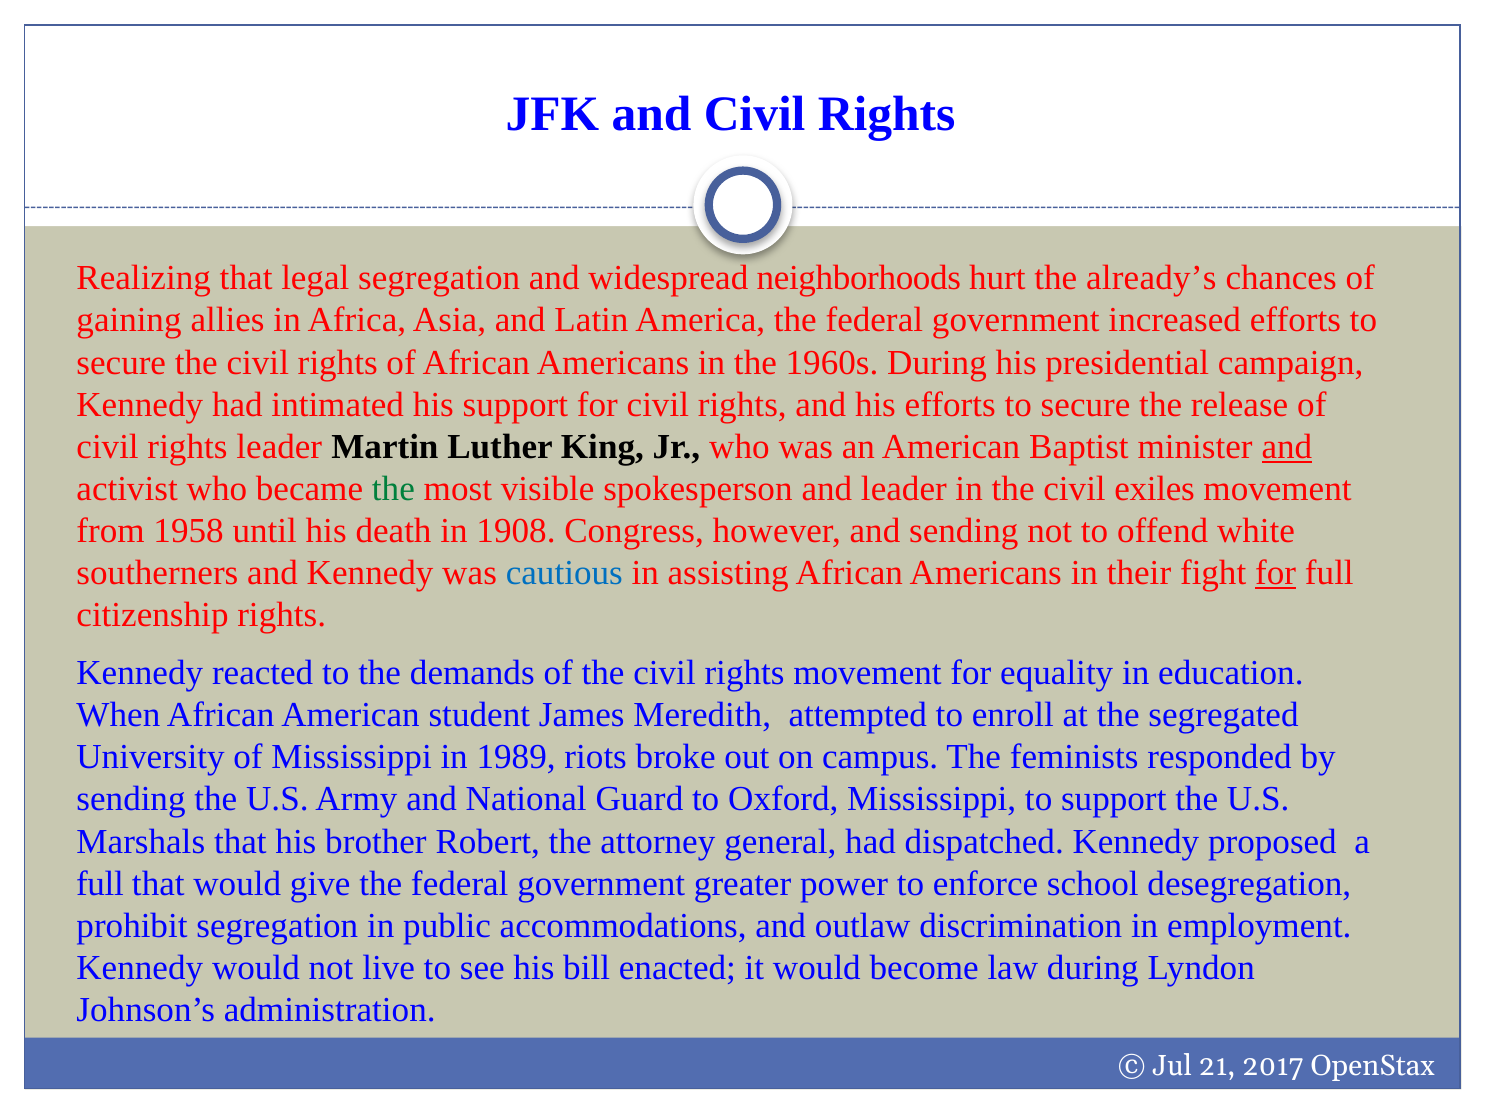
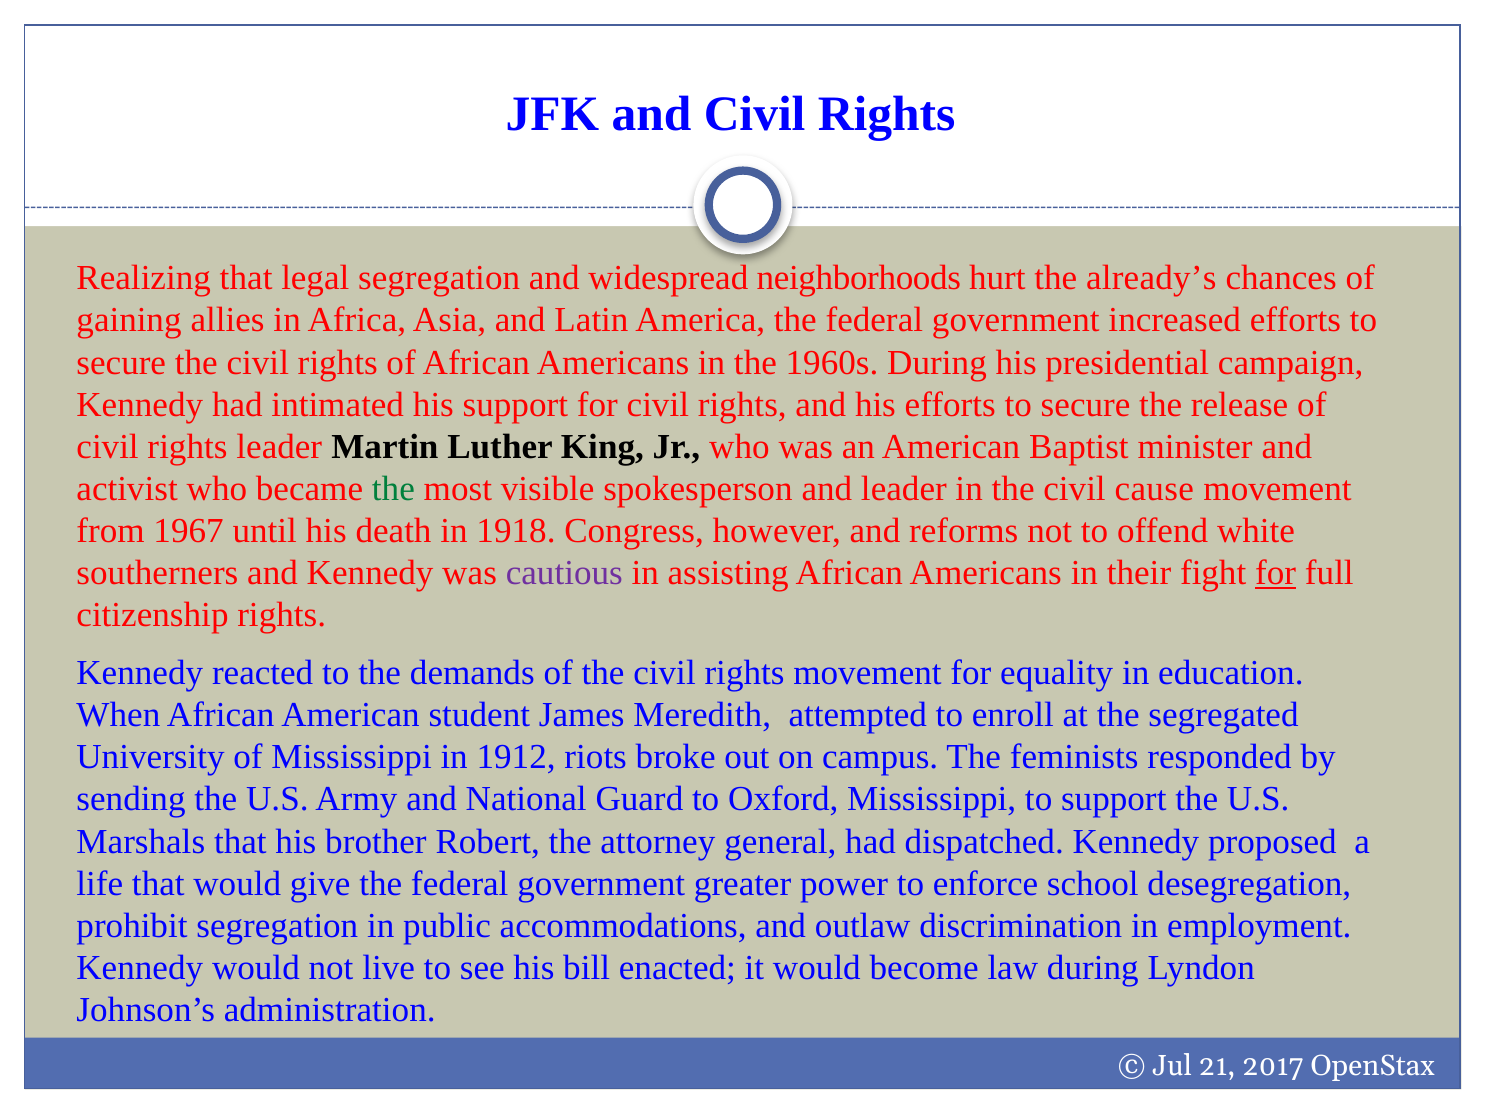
and at (1287, 447) underline: present -> none
exiles: exiles -> cause
1958: 1958 -> 1967
1908: 1908 -> 1918
and sending: sending -> reforms
cautious colour: blue -> purple
1989: 1989 -> 1912
full at (100, 884): full -> life
